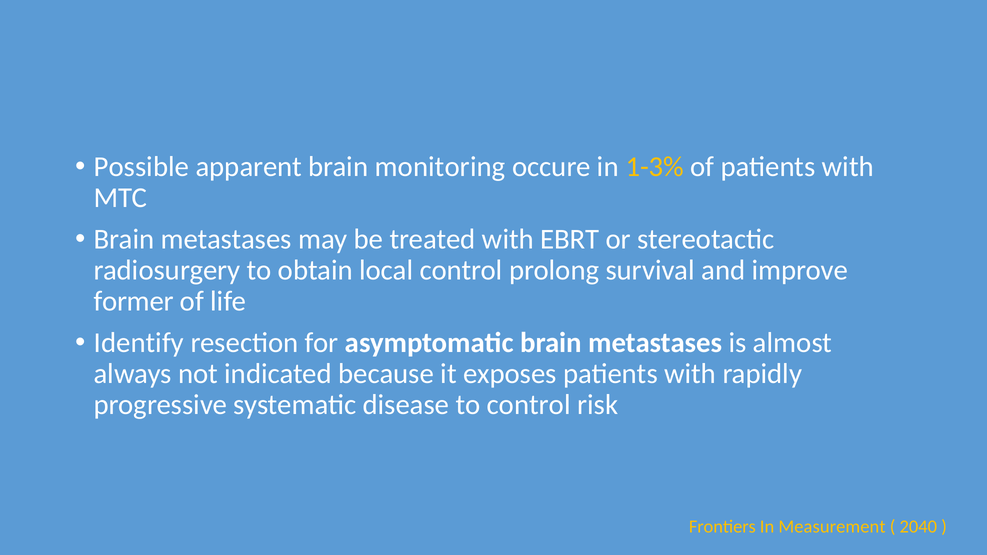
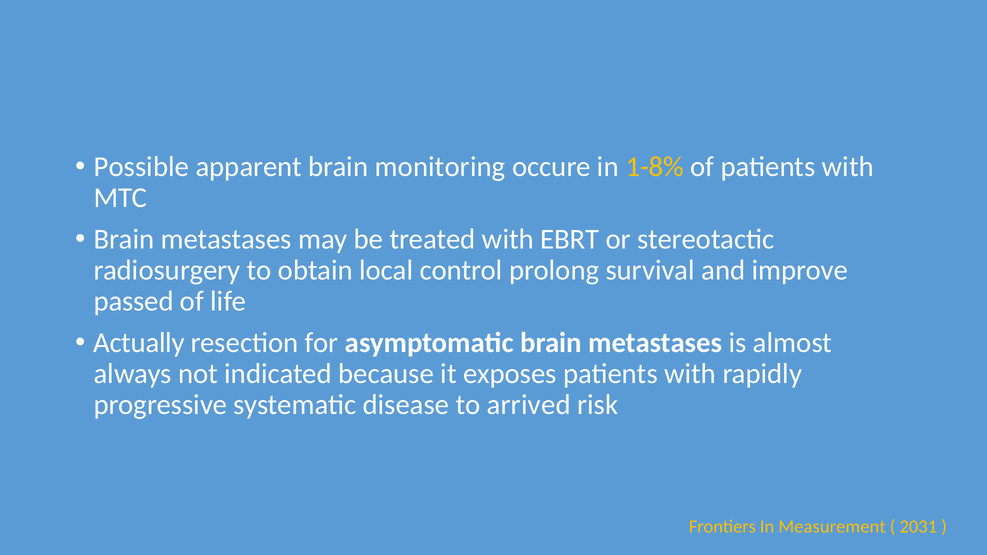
1-3%: 1-3% -> 1-8%
former: former -> passed
Identify: Identify -> Actually
to control: control -> arrived
2040: 2040 -> 2031
